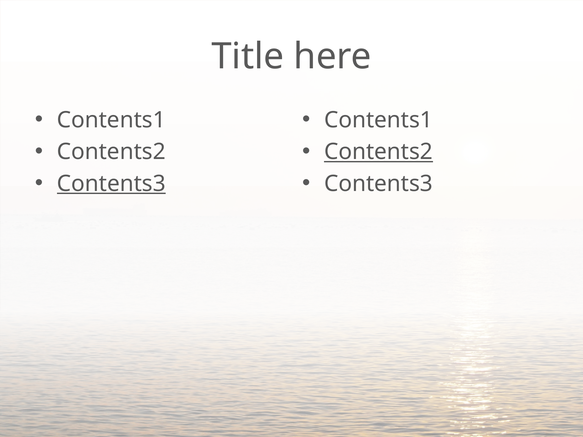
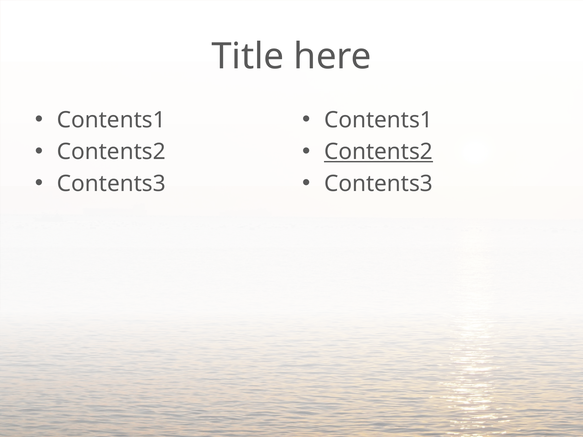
Contents3 at (111, 184) underline: present -> none
